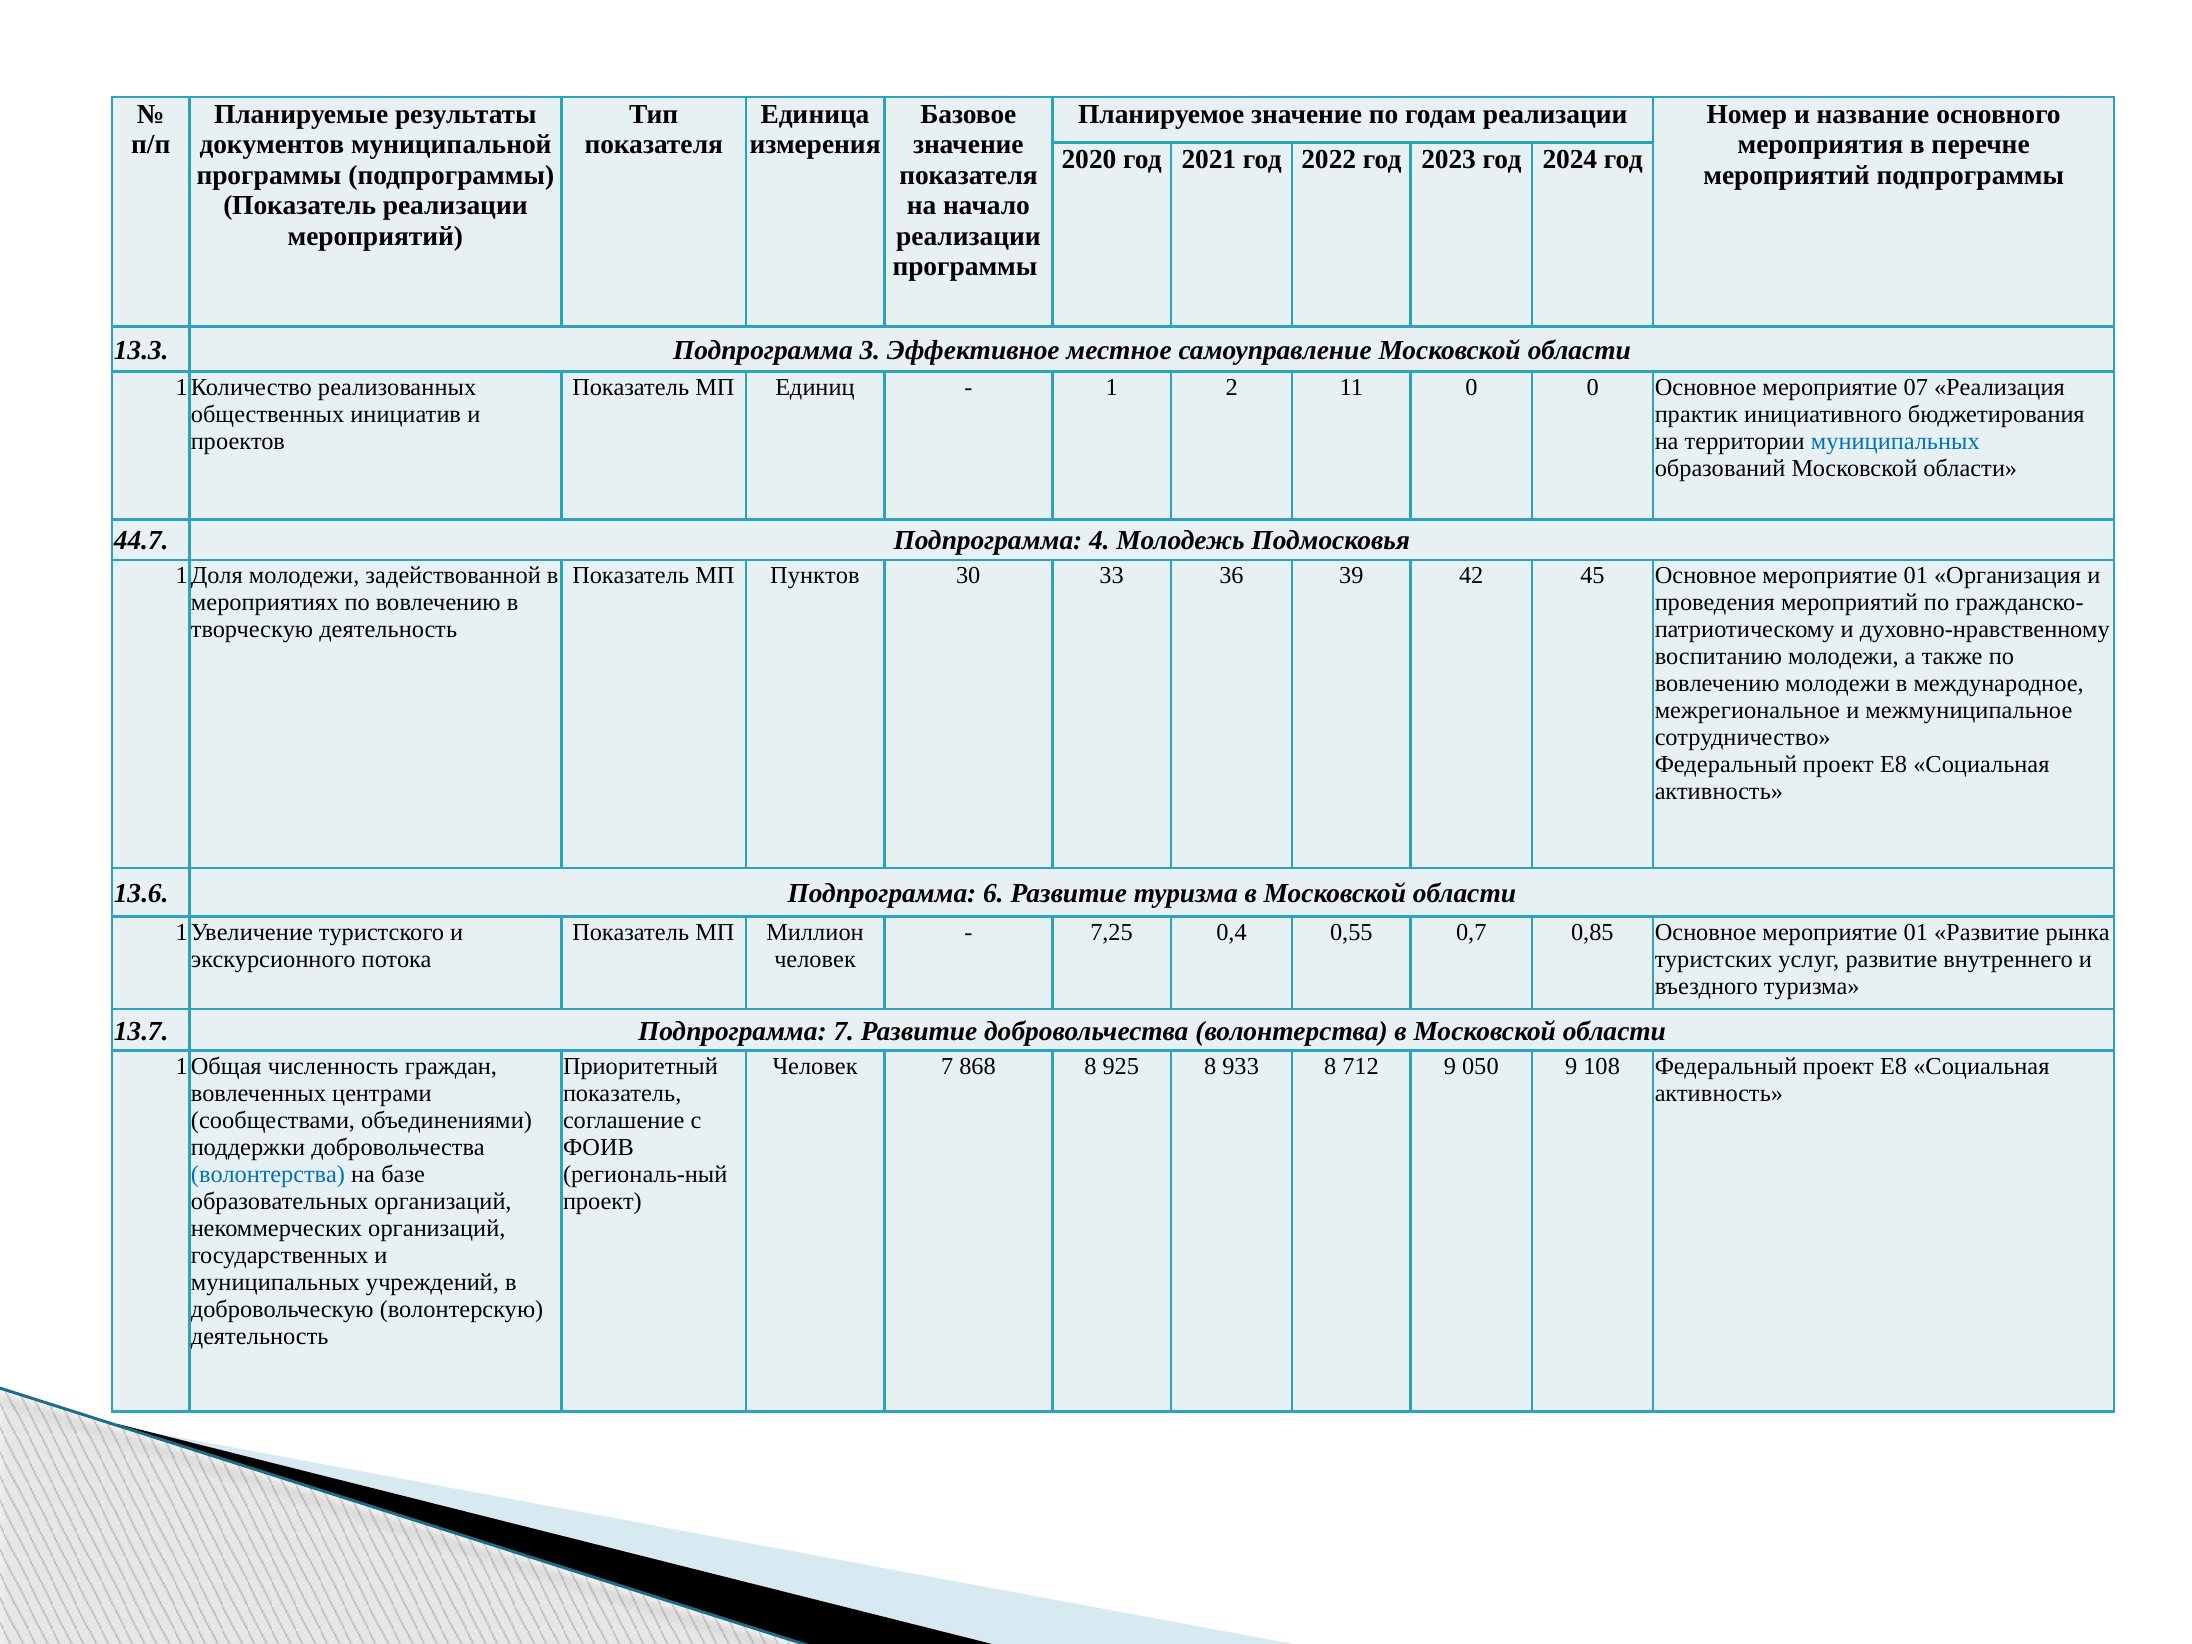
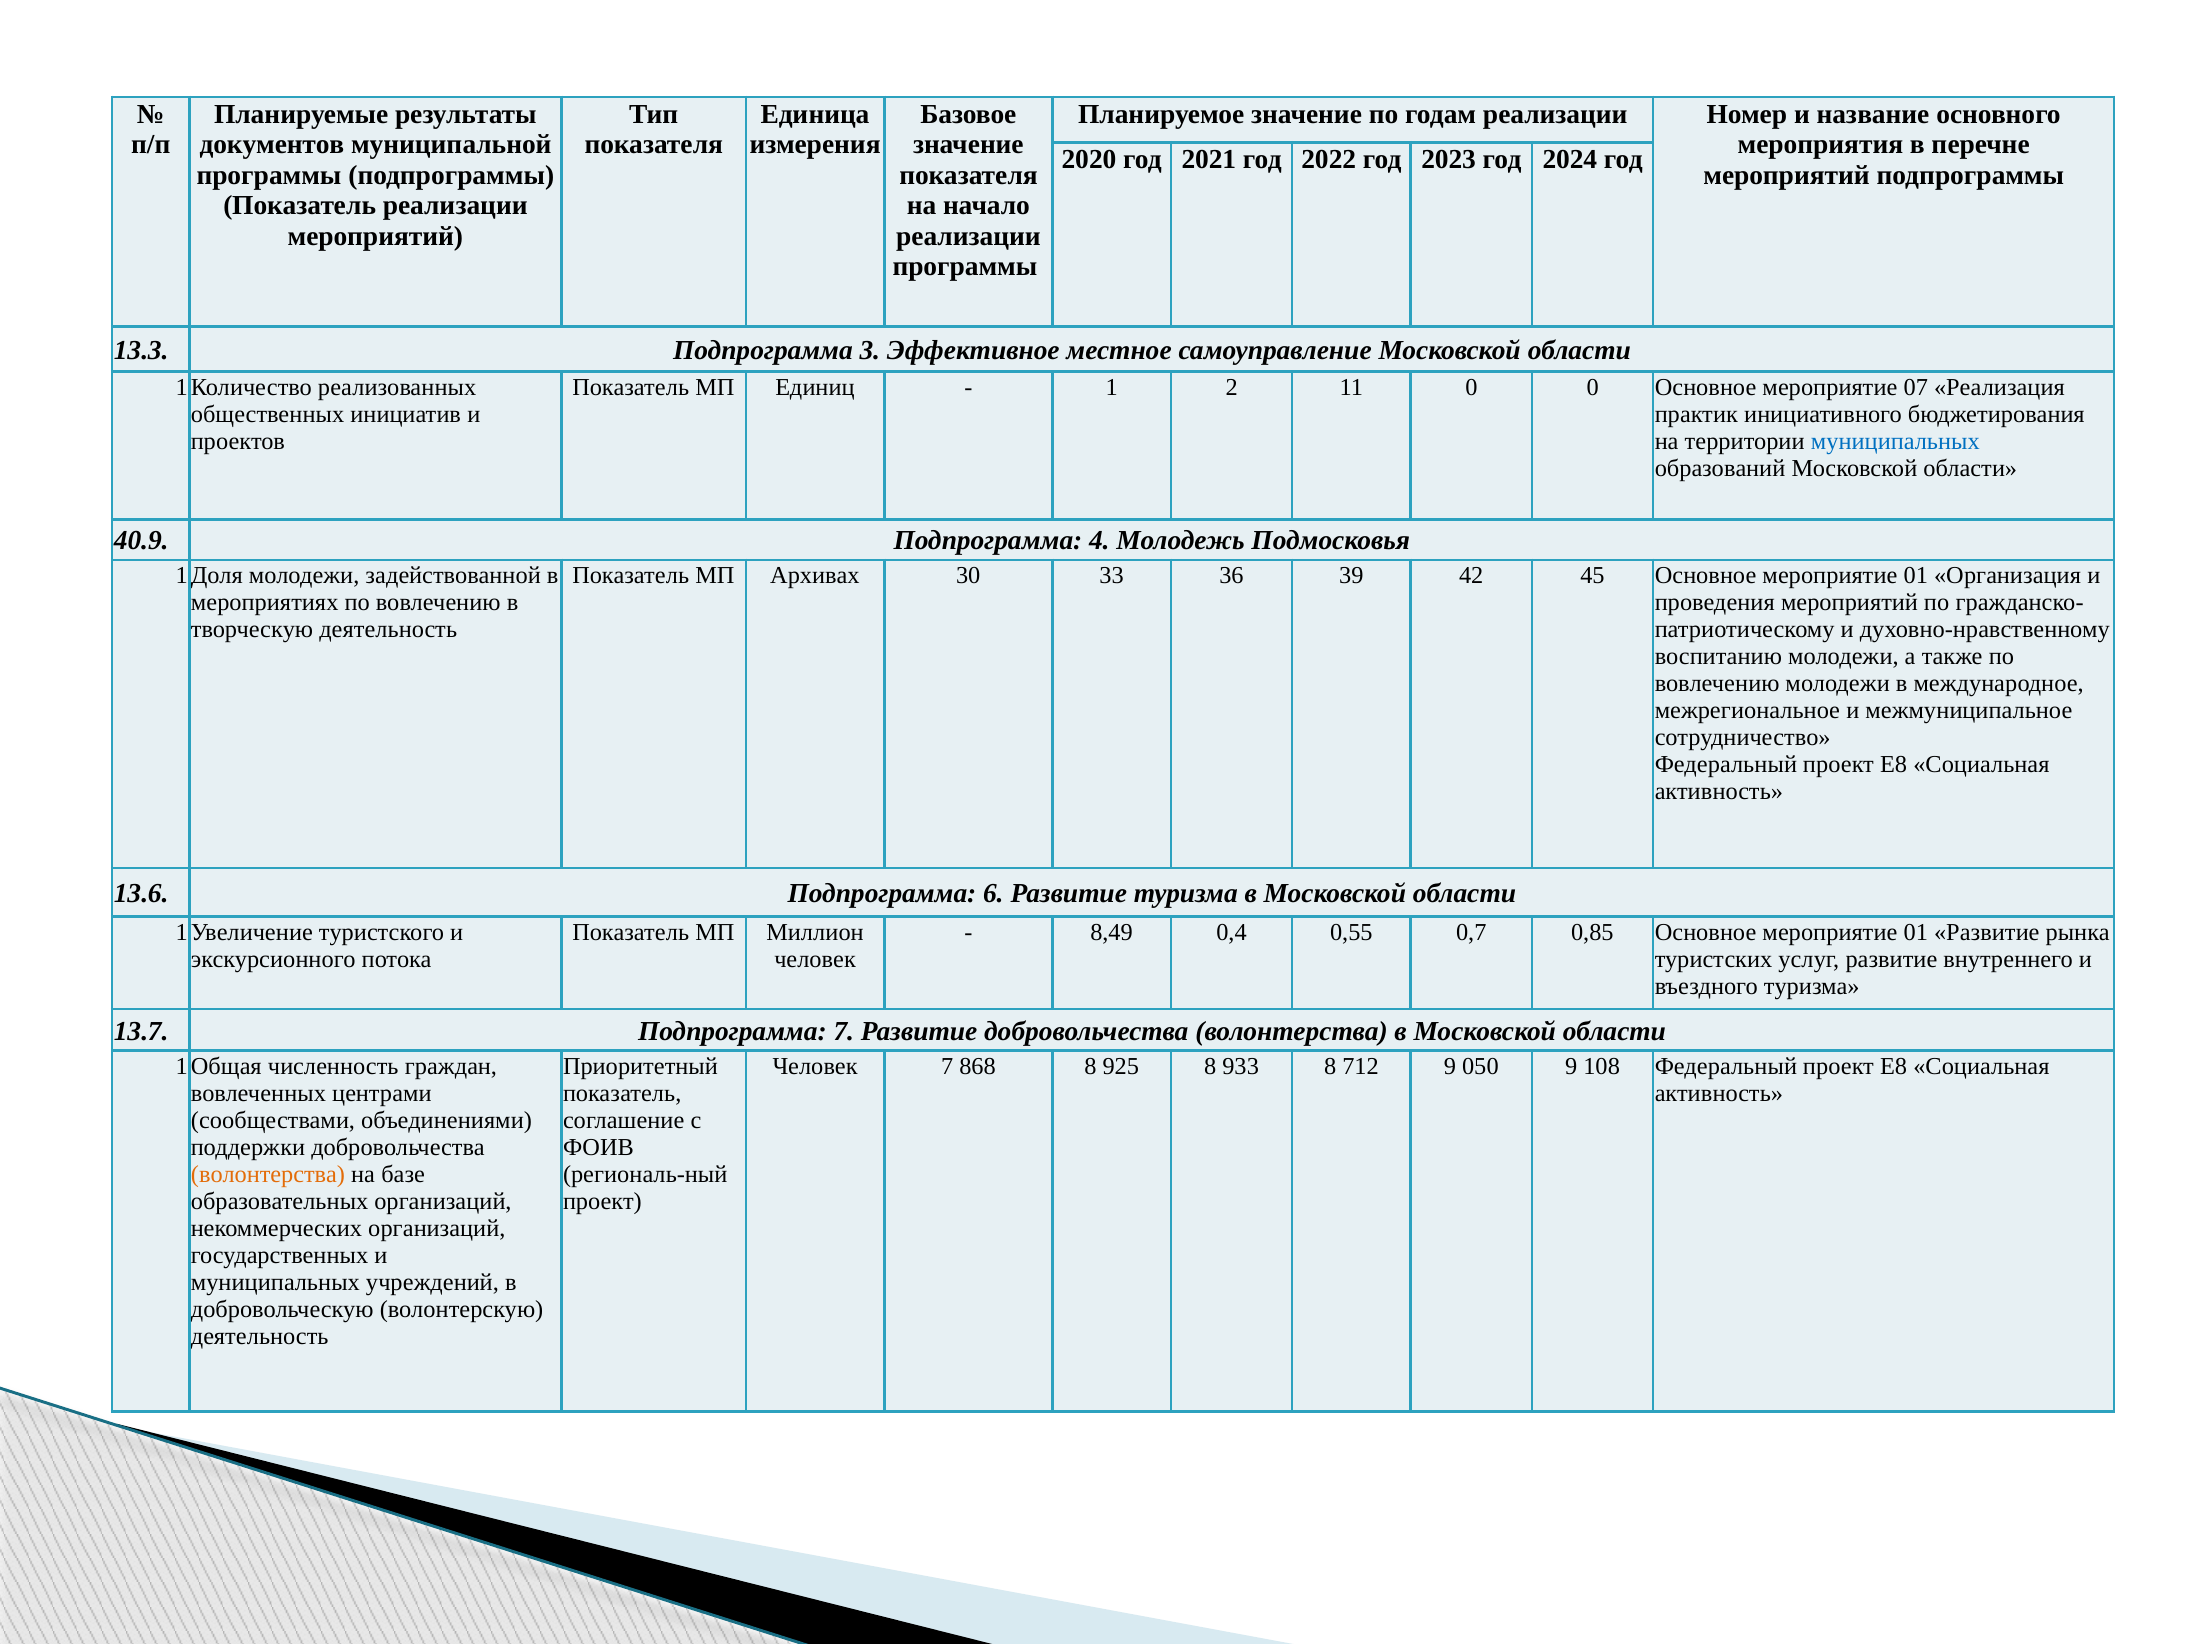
44.7: 44.7 -> 40.9
Пунктов: Пунктов -> Архивах
7,25: 7,25 -> 8,49
волонтерства at (268, 1174) colour: blue -> orange
